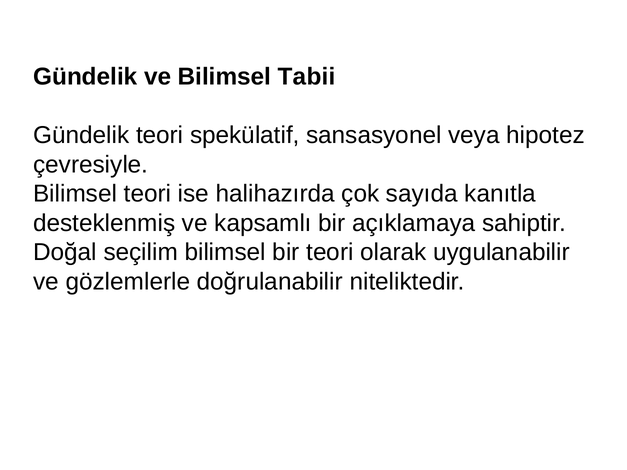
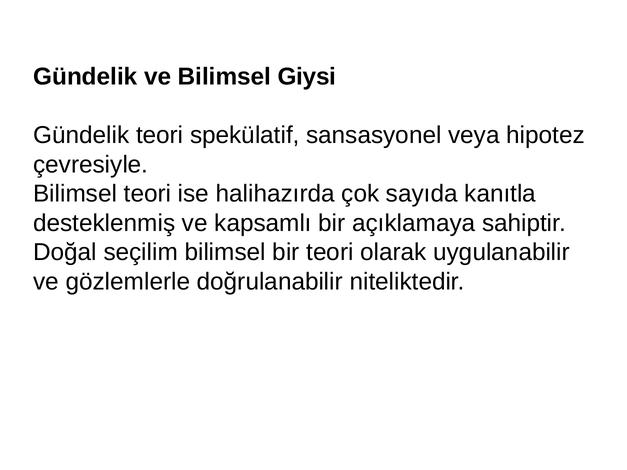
Tabii: Tabii -> Giysi
